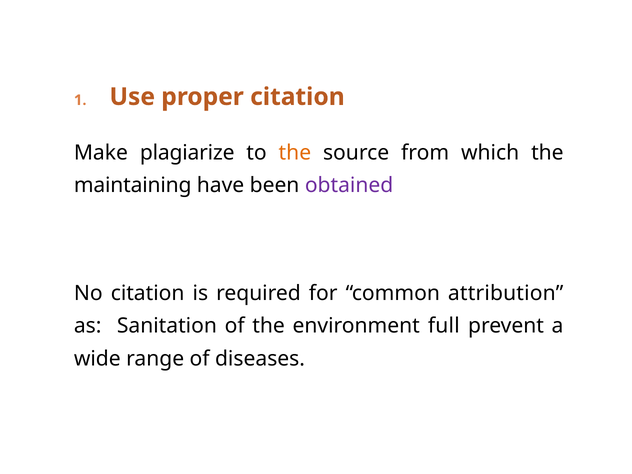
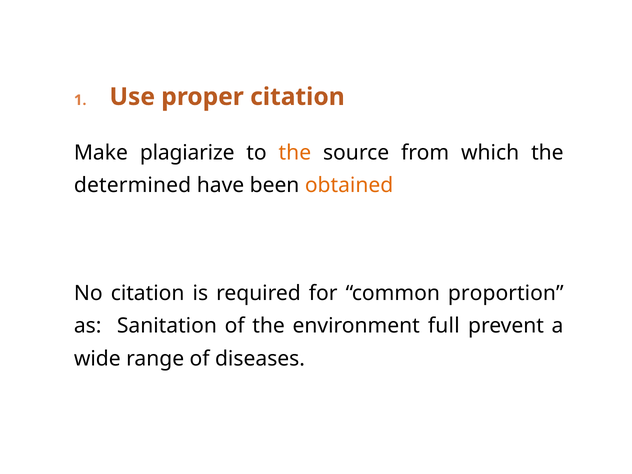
maintaining: maintaining -> determined
obtained colour: purple -> orange
attribution: attribution -> proportion
